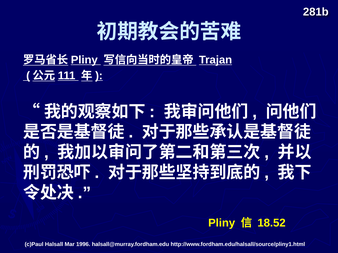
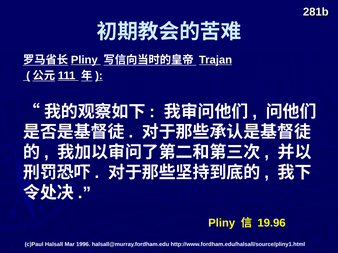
18.52: 18.52 -> 19.96
